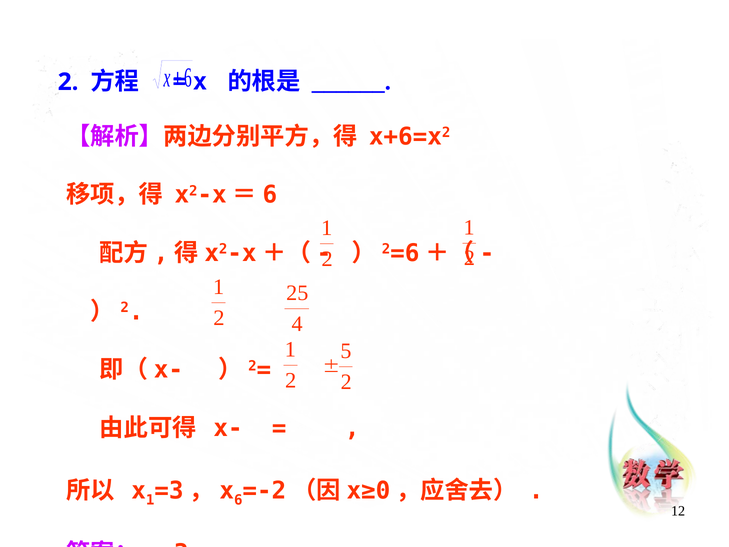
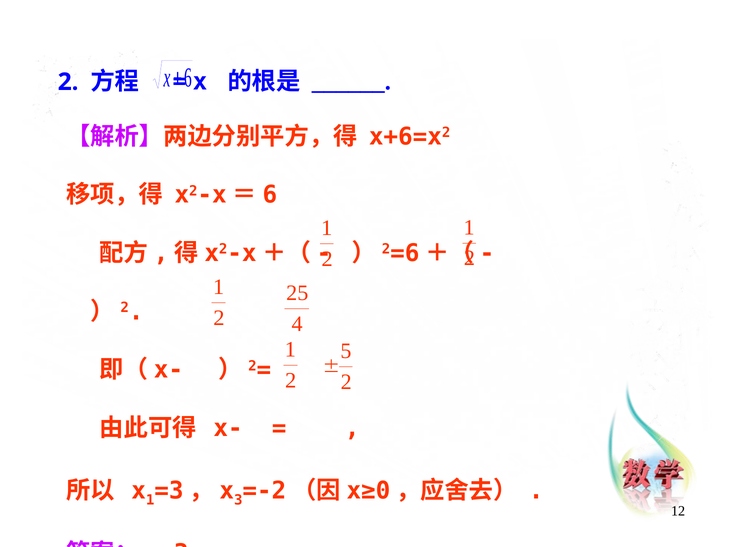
6 at (238, 500): 6 -> 3
